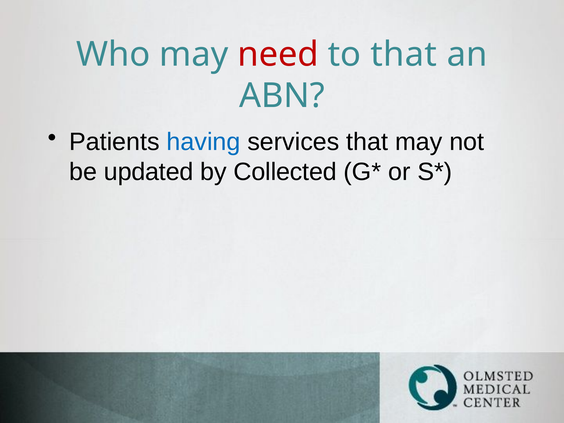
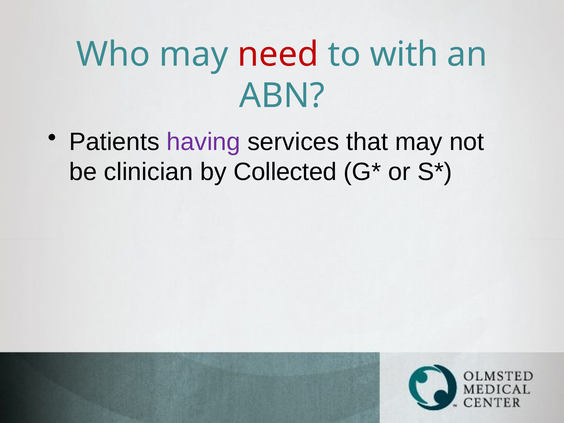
to that: that -> with
having colour: blue -> purple
updated: updated -> clinician
